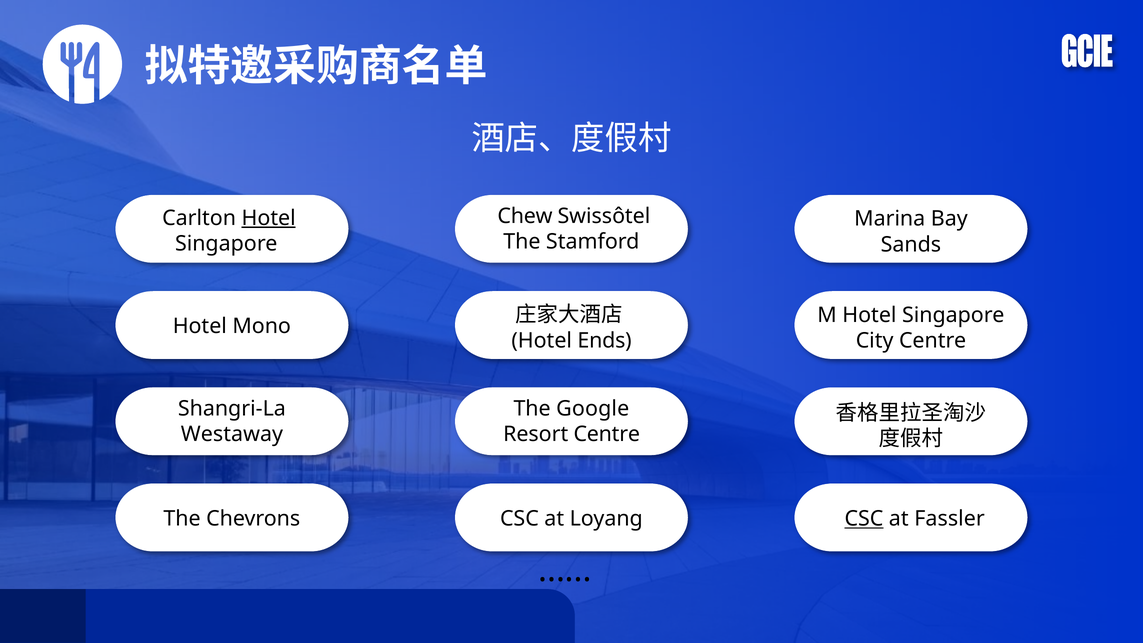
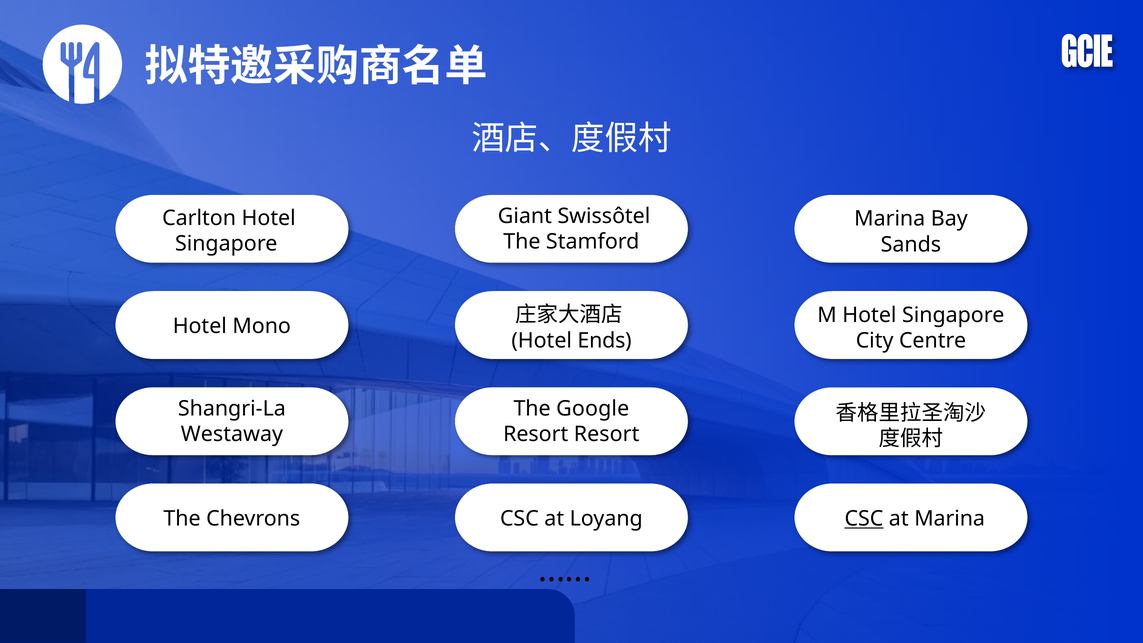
Chew: Chew -> Giant
Hotel at (269, 218) underline: present -> none
Resort Centre: Centre -> Resort
at Fassler: Fassler -> Marina
